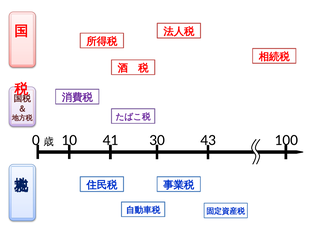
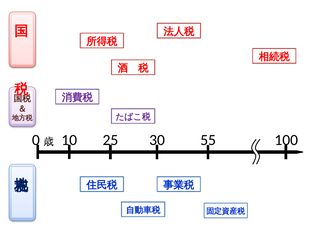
41: 41 -> 25
43: 43 -> 55
